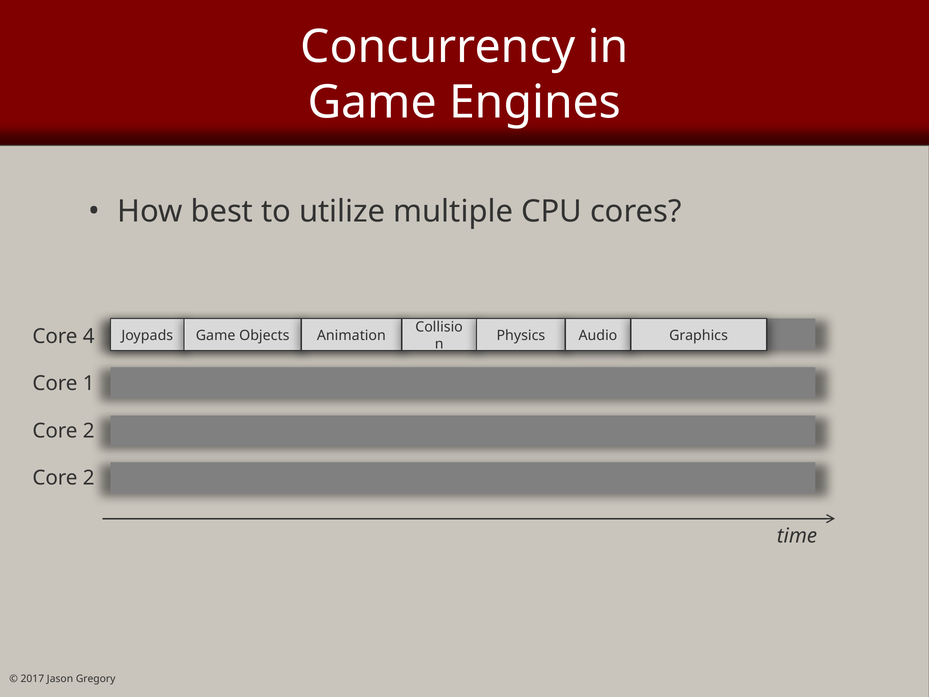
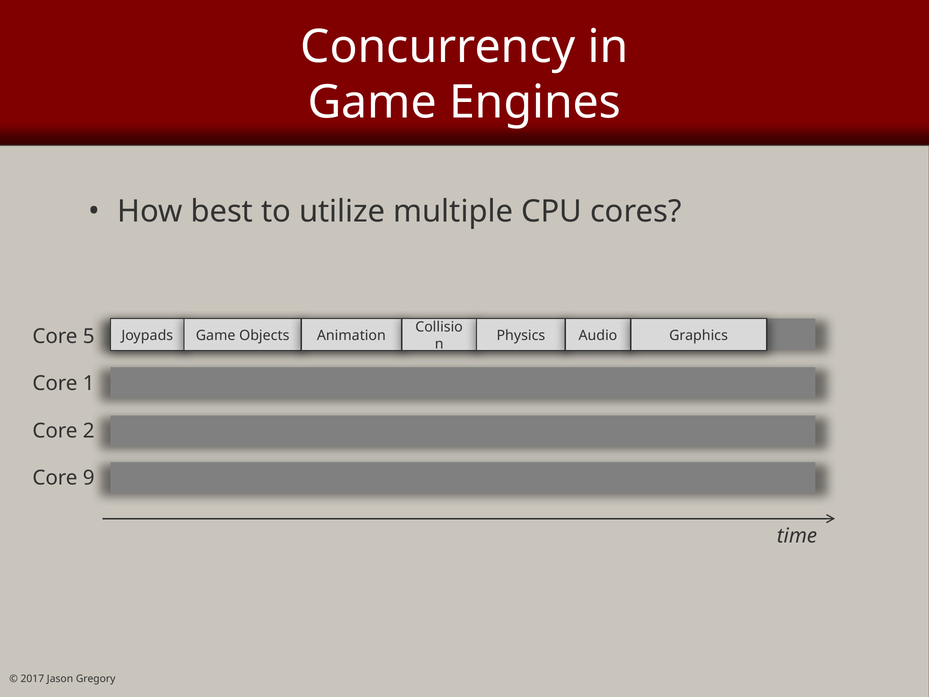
4: 4 -> 5
2 at (89, 478): 2 -> 9
